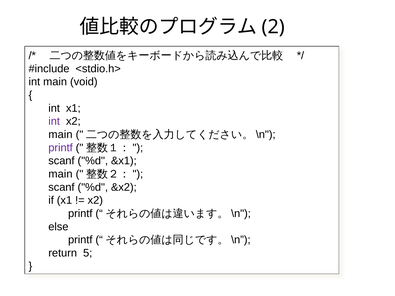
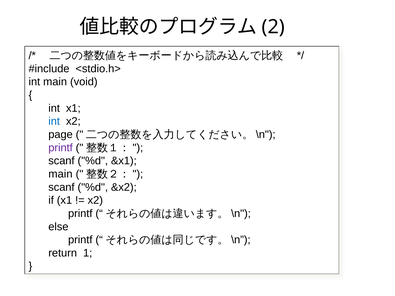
int at (54, 121) colour: purple -> blue
main at (60, 135): main -> page
5: 5 -> 1
